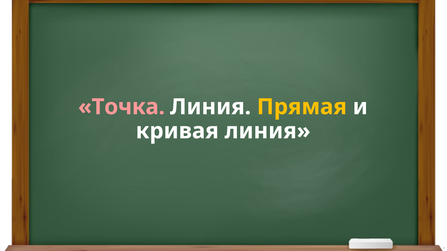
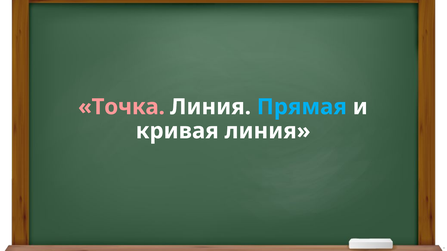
Прямая colour: yellow -> light blue
